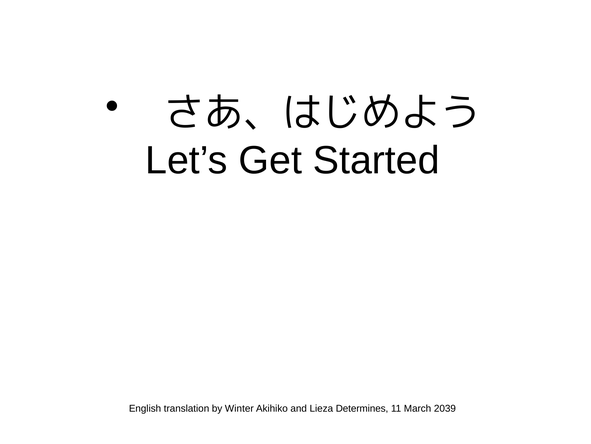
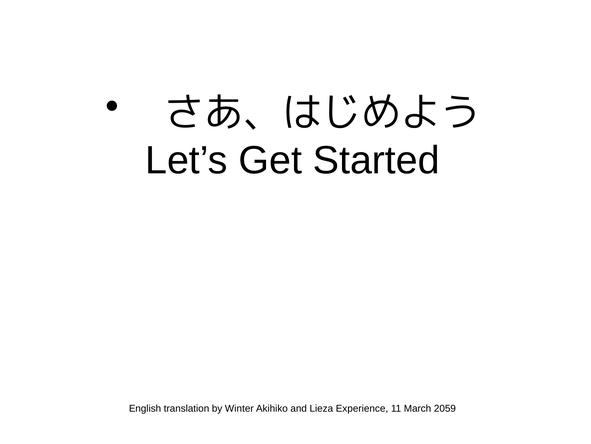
Determines: Determines -> Experience
2039: 2039 -> 2059
